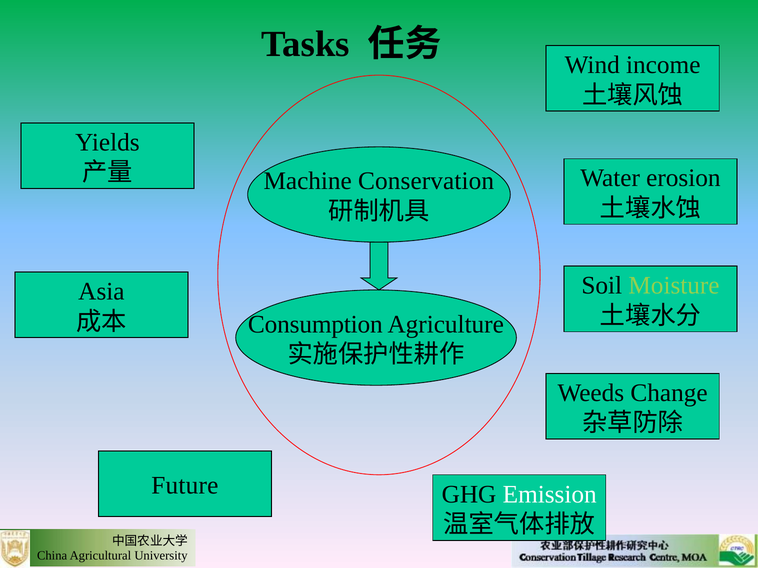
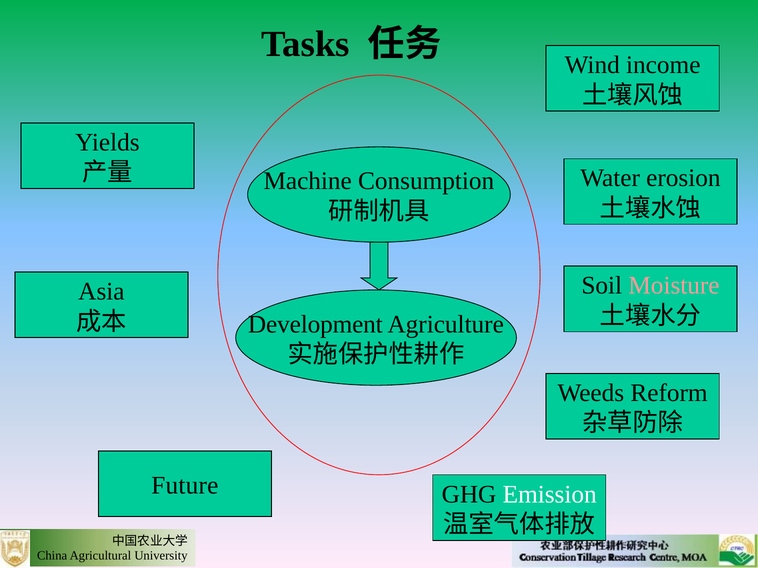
Conservation: Conservation -> Consumption
Moisture colour: light green -> pink
Consumption: Consumption -> Development
Change: Change -> Reform
